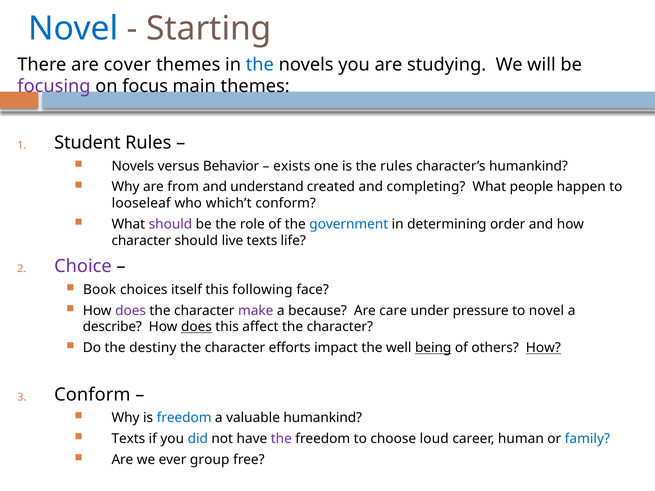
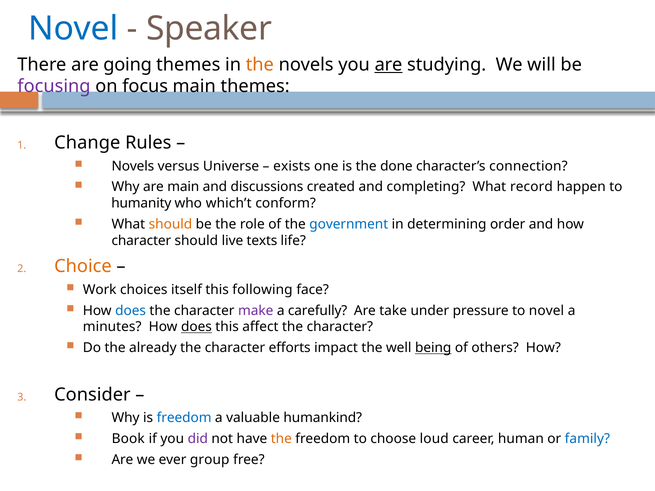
Starting: Starting -> Speaker
cover: cover -> going
the at (260, 65) colour: blue -> orange
are at (389, 65) underline: none -> present
Student: Student -> Change
Behavior: Behavior -> Universe
the rules: rules -> done
character’s humankind: humankind -> connection
are from: from -> main
understand: understand -> discussions
people: people -> record
looseleaf: looseleaf -> humanity
should at (170, 224) colour: purple -> orange
Choice colour: purple -> orange
Book: Book -> Work
does at (131, 311) colour: purple -> blue
because: because -> carefully
care: care -> take
describe: describe -> minutes
destiny: destiny -> already
How at (543, 348) underline: present -> none
Conform at (92, 395): Conform -> Consider
Texts at (128, 439): Texts -> Book
did colour: blue -> purple
the at (281, 439) colour: purple -> orange
